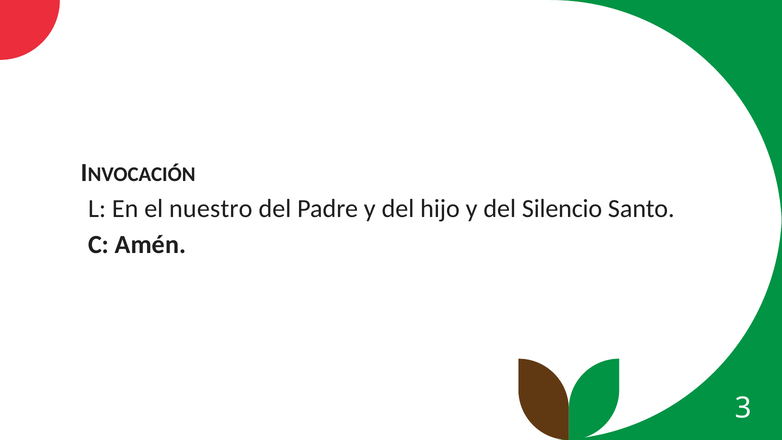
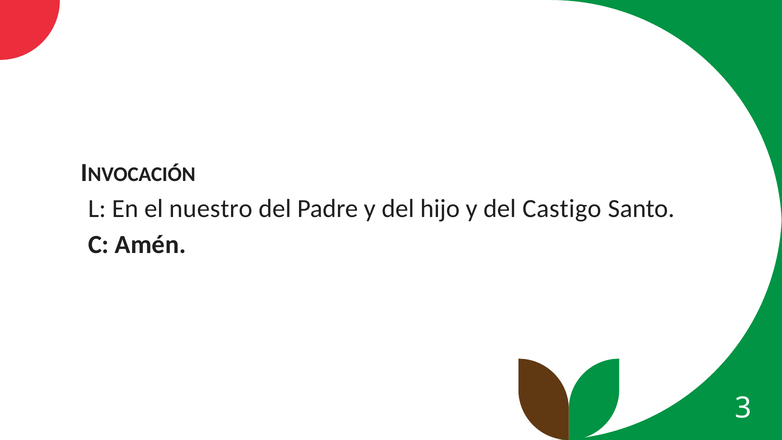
Silencio: Silencio -> Castigo
